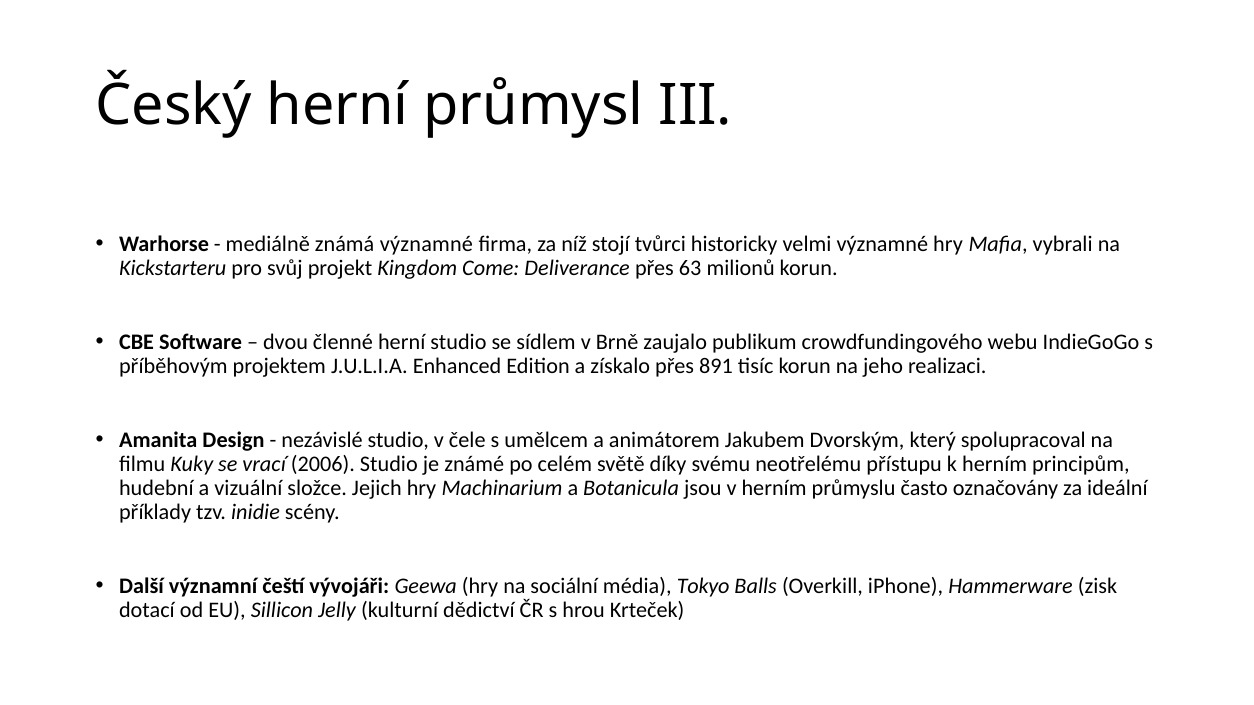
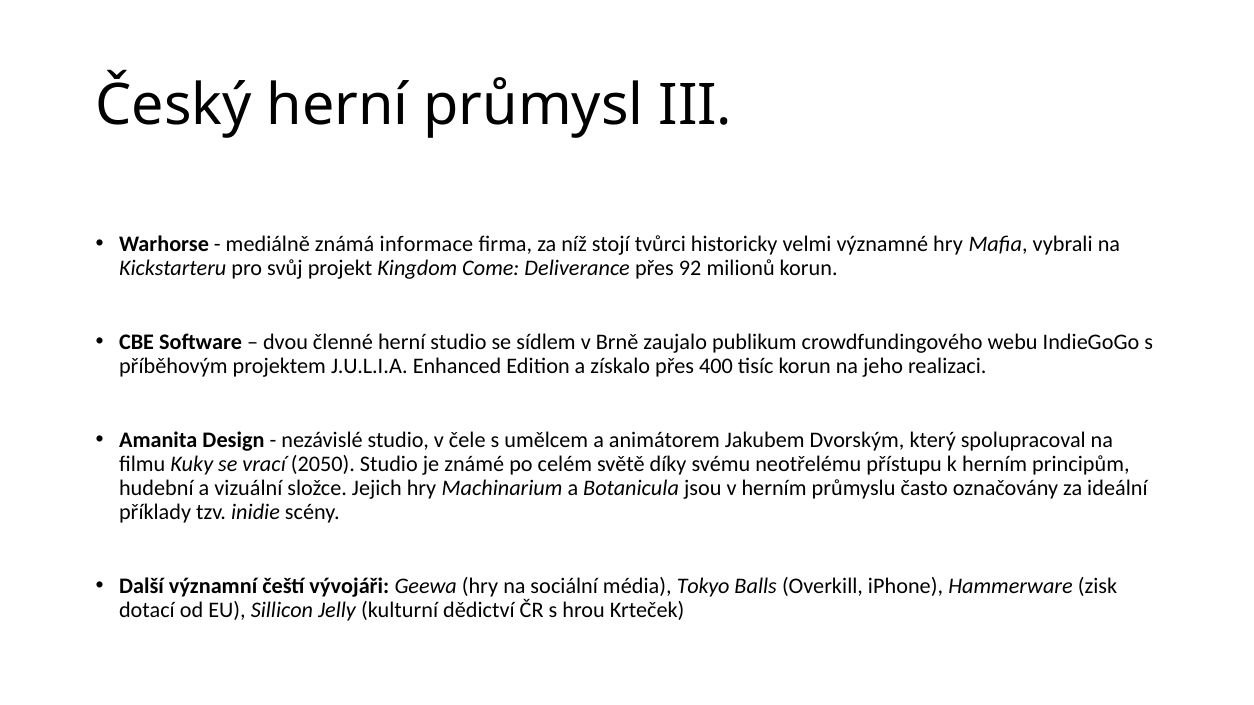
známá významné: významné -> informace
63: 63 -> 92
891: 891 -> 400
2006: 2006 -> 2050
